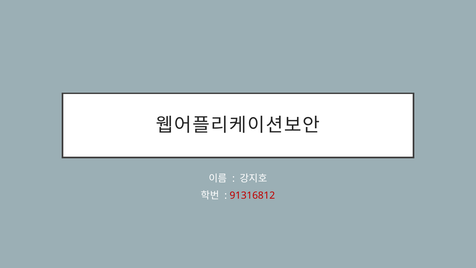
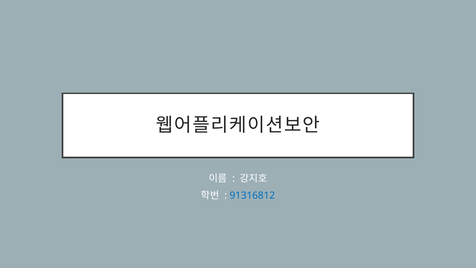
91316812 colour: red -> blue
